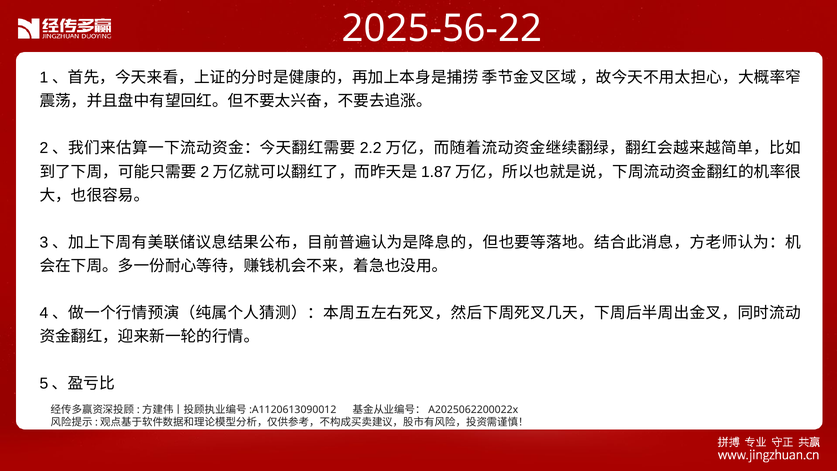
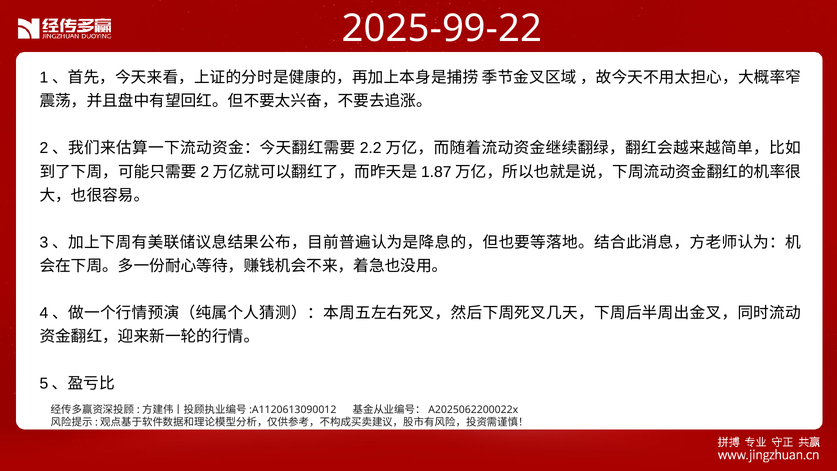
2025-56-22: 2025-56-22 -> 2025-99-22
